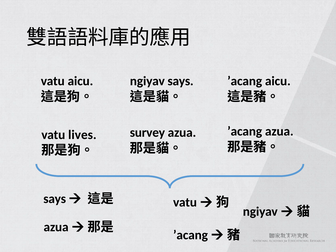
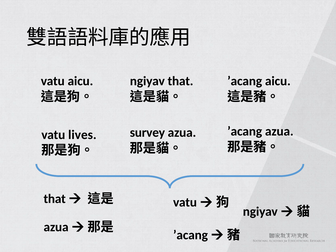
ngiyav says: says -> that
says at (55, 199): says -> that
